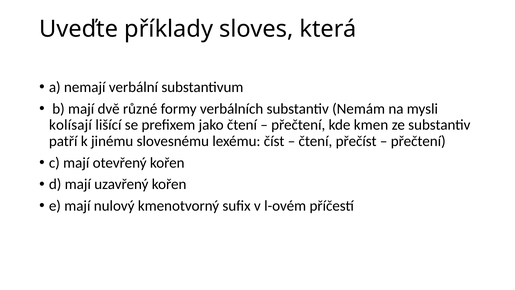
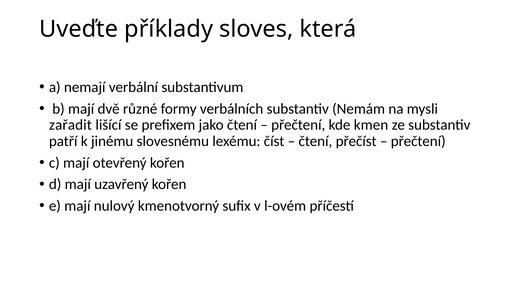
kolísají: kolísají -> zařadit
